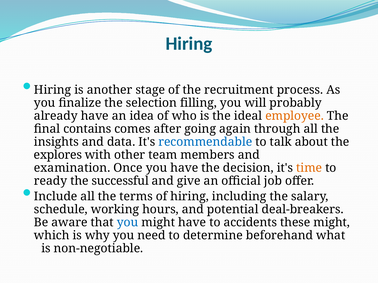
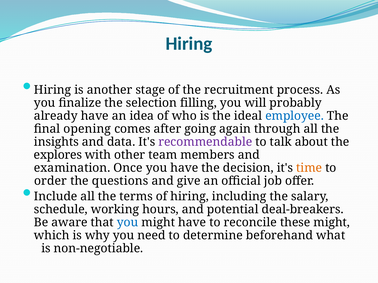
employee colour: orange -> blue
contains: contains -> opening
recommendable colour: blue -> purple
ready: ready -> order
successful: successful -> questions
accidents: accidents -> reconcile
